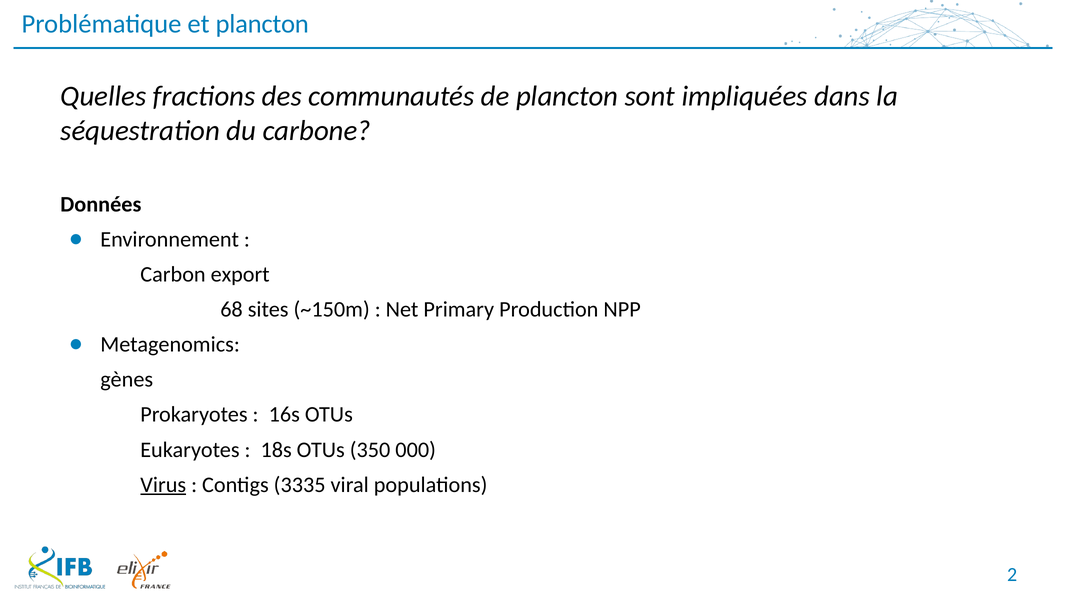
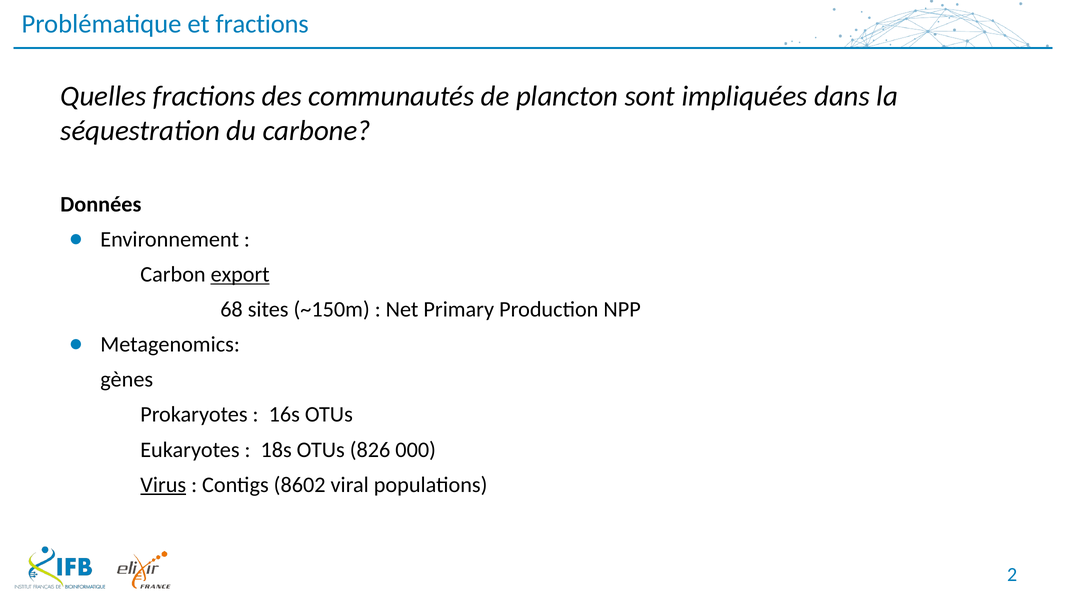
et plancton: plancton -> fractions
export underline: none -> present
350: 350 -> 826
3335: 3335 -> 8602
